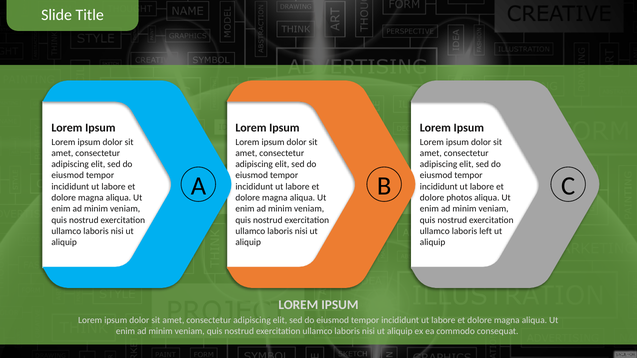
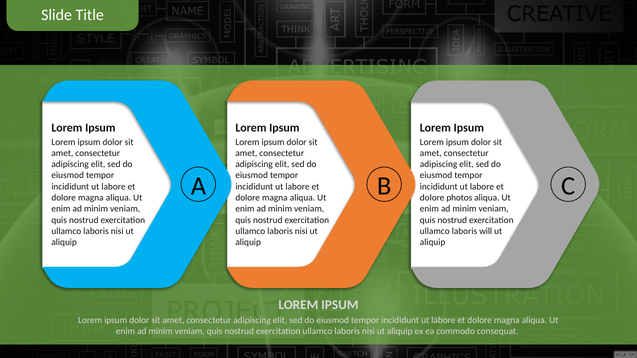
left: left -> will
